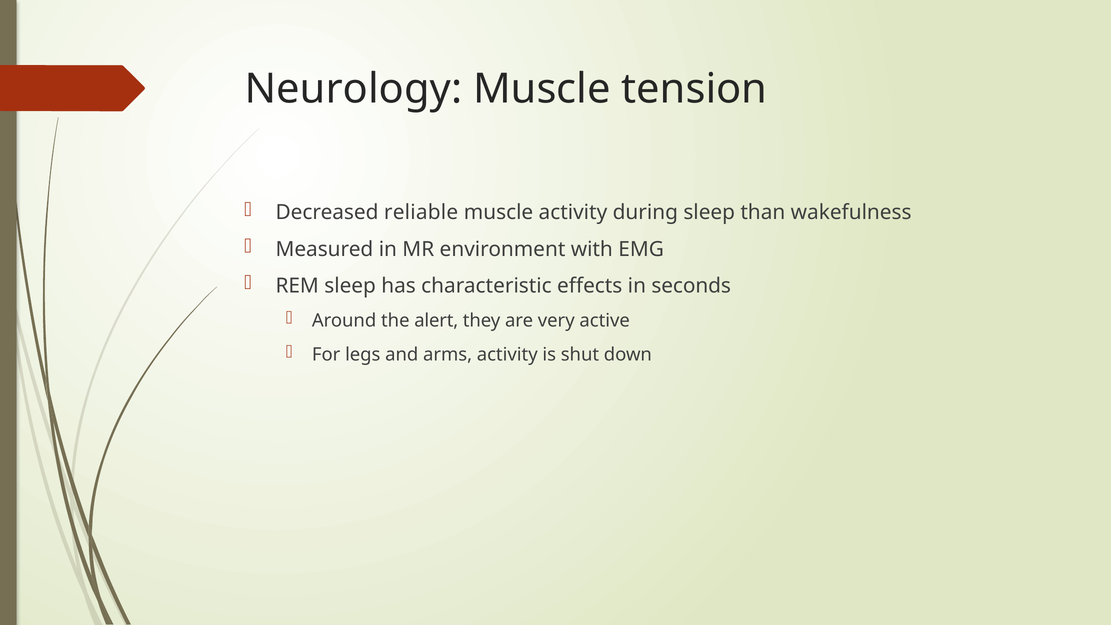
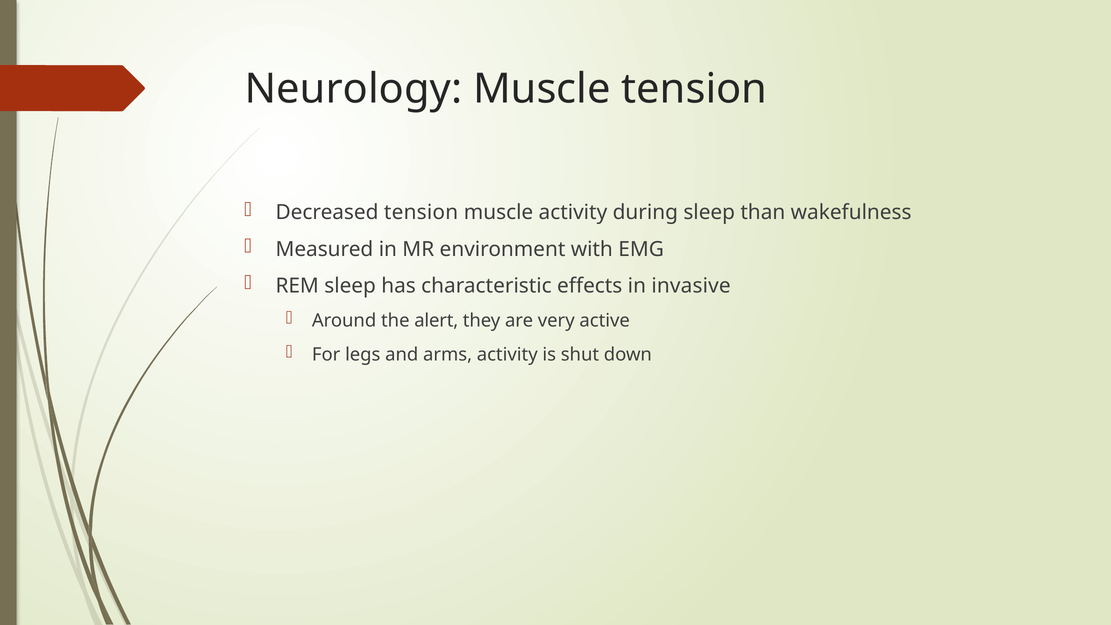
Decreased reliable: reliable -> tension
seconds: seconds -> invasive
